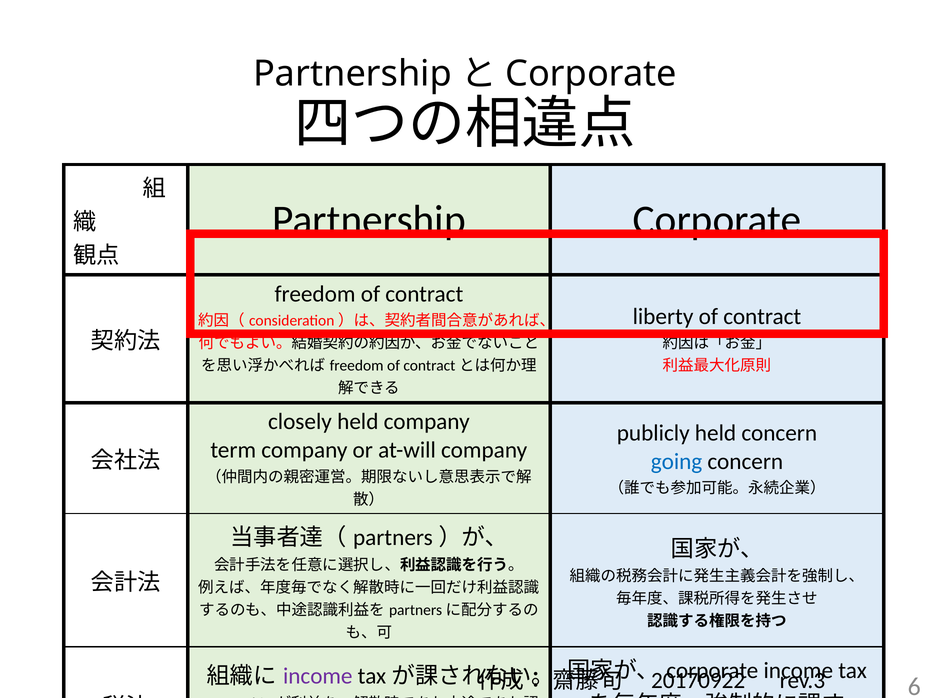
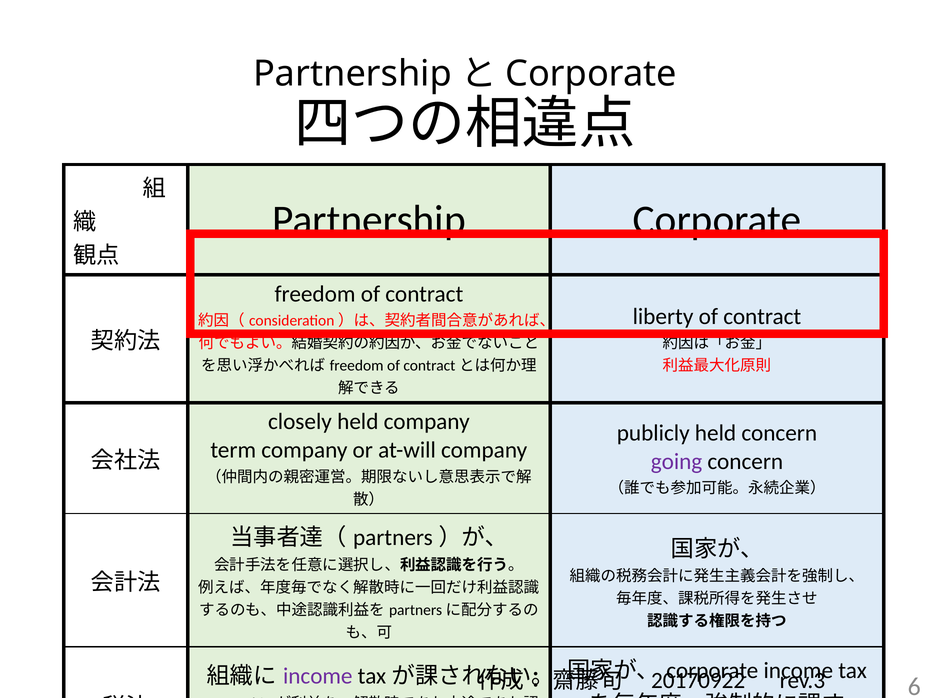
going colour: blue -> purple
